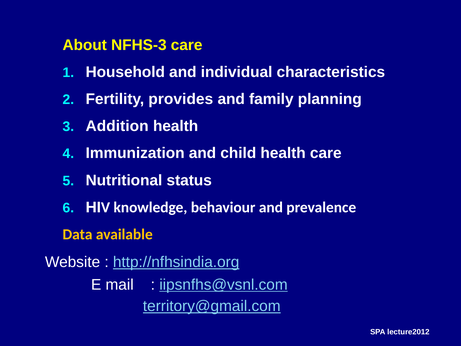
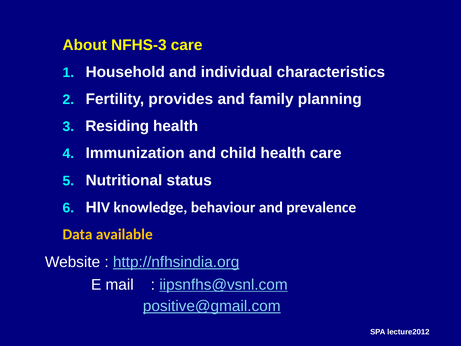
Addition: Addition -> Residing
territory@gmail.com: territory@gmail.com -> positive@gmail.com
